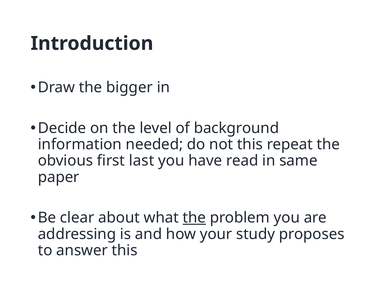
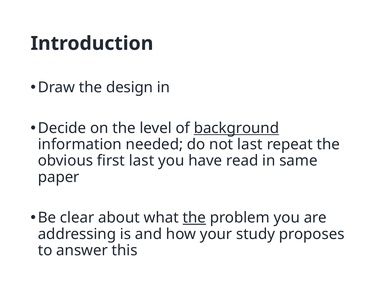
bigger: bigger -> design
background underline: none -> present
not this: this -> last
